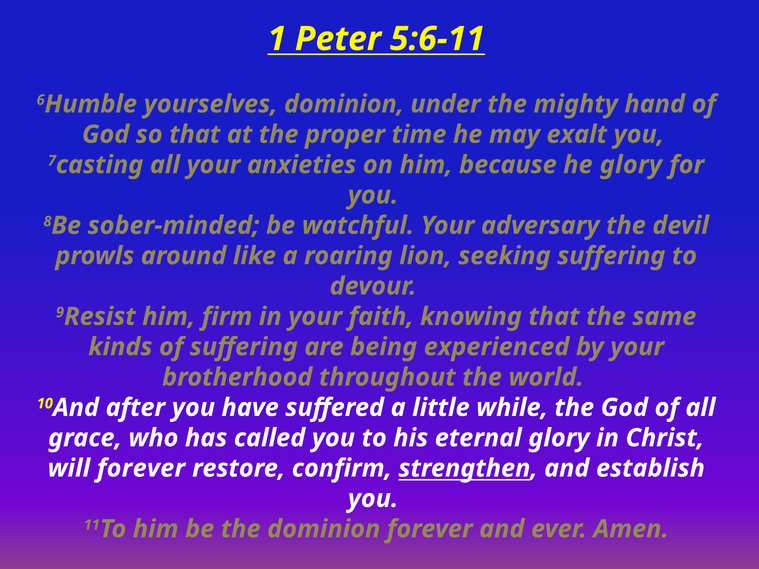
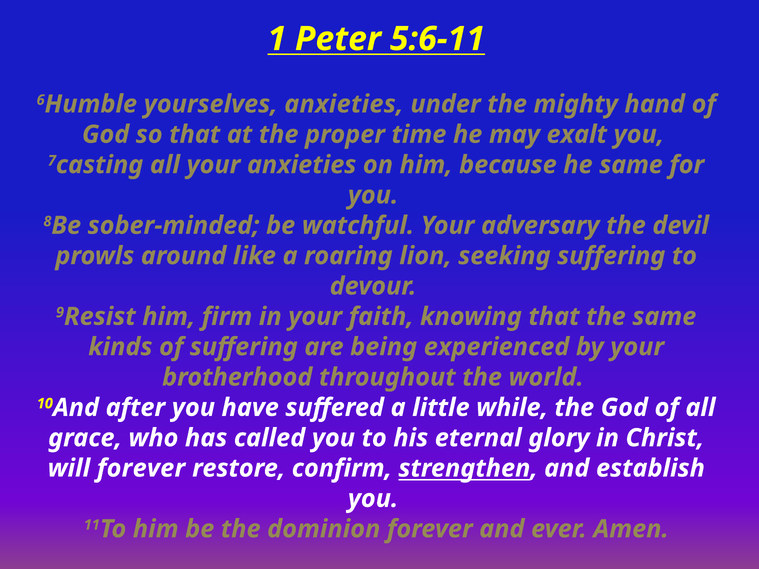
yourselves dominion: dominion -> anxieties
he glory: glory -> same
